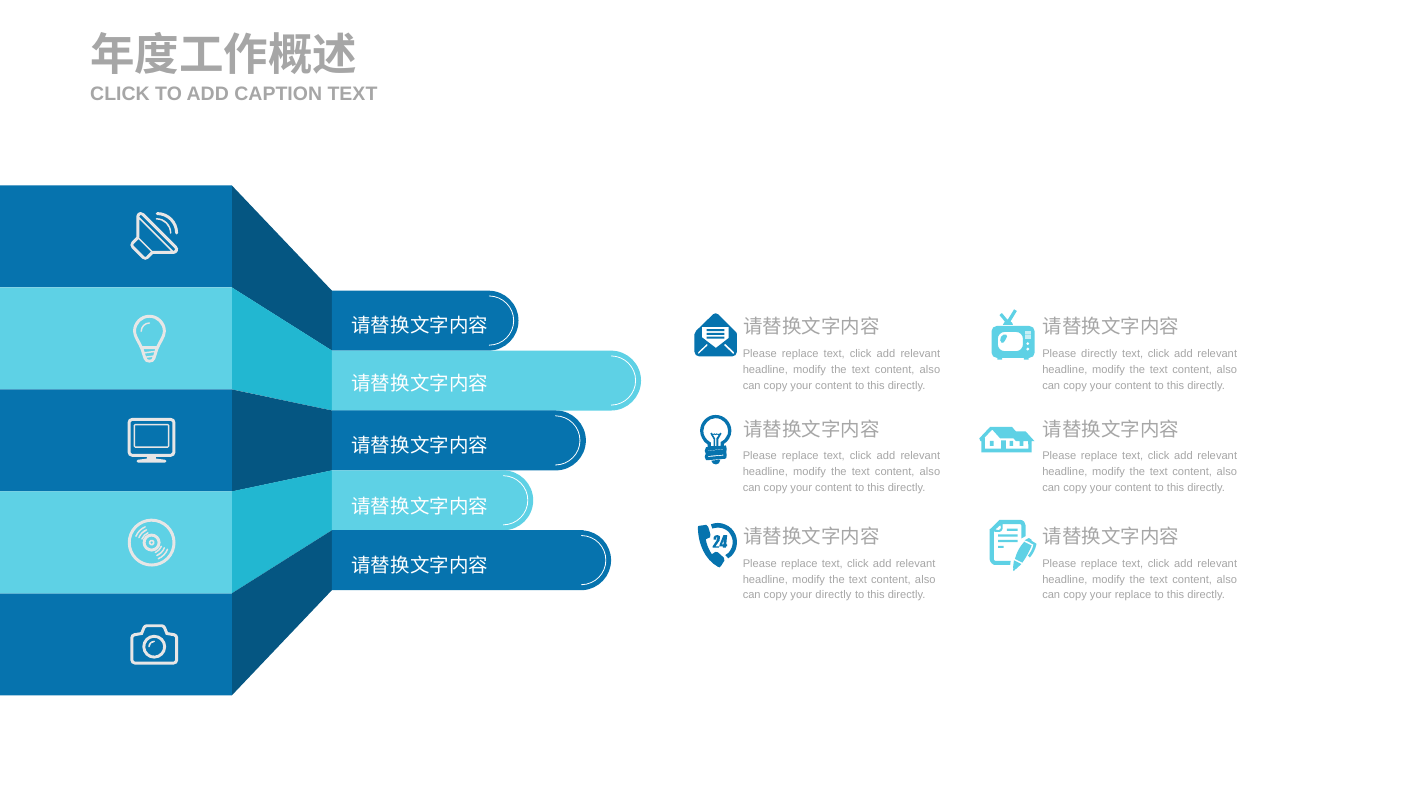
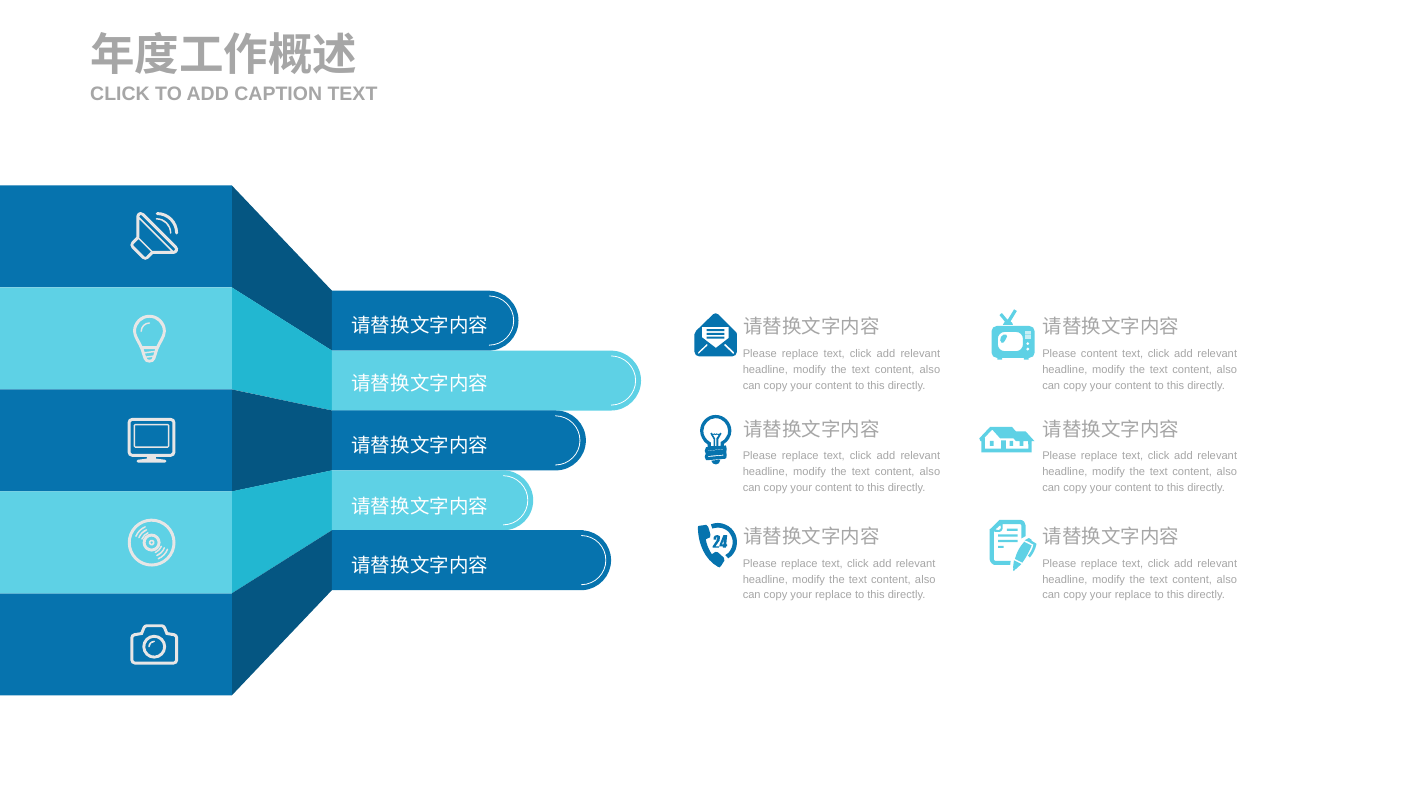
Please directly: directly -> content
directly at (833, 595): directly -> replace
